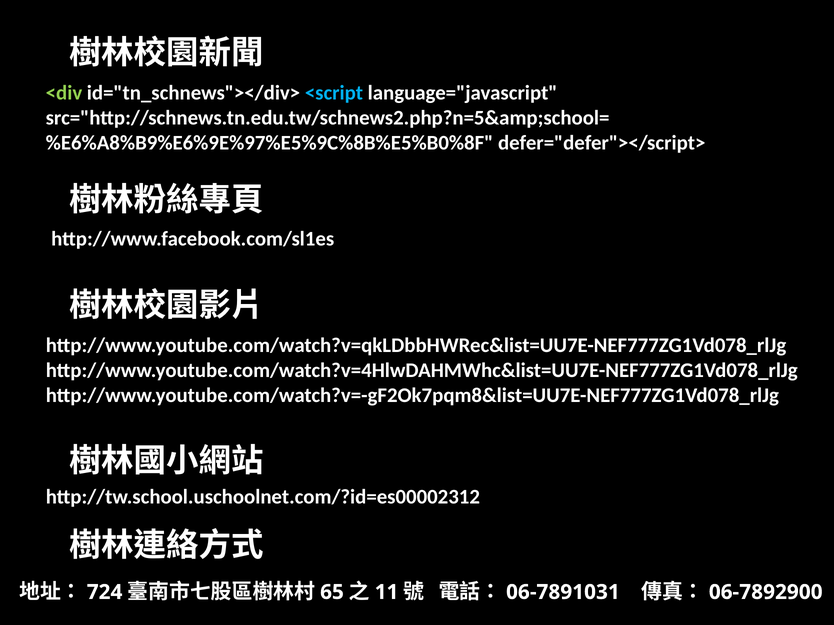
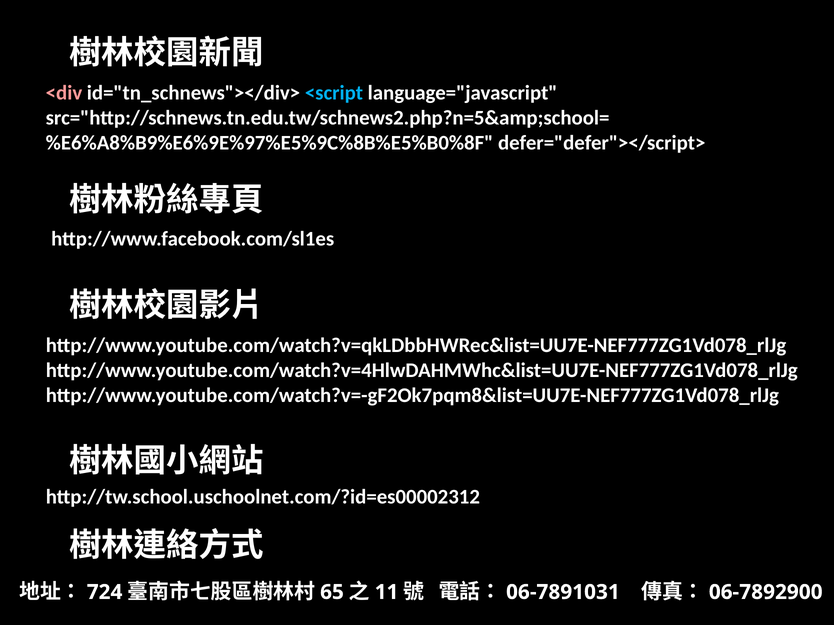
<div colour: light green -> pink
